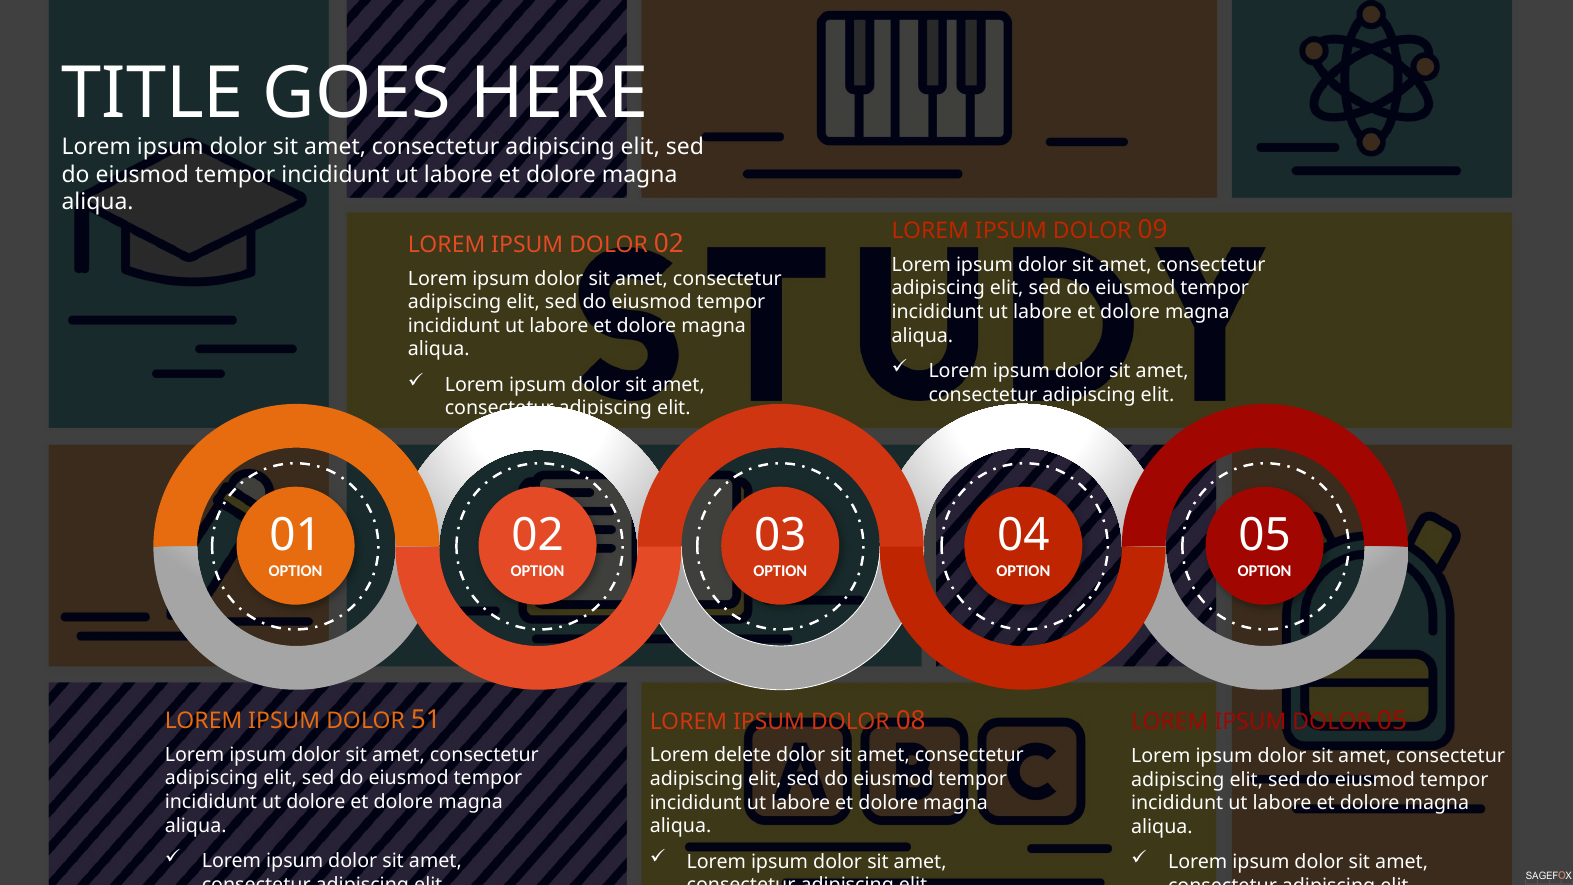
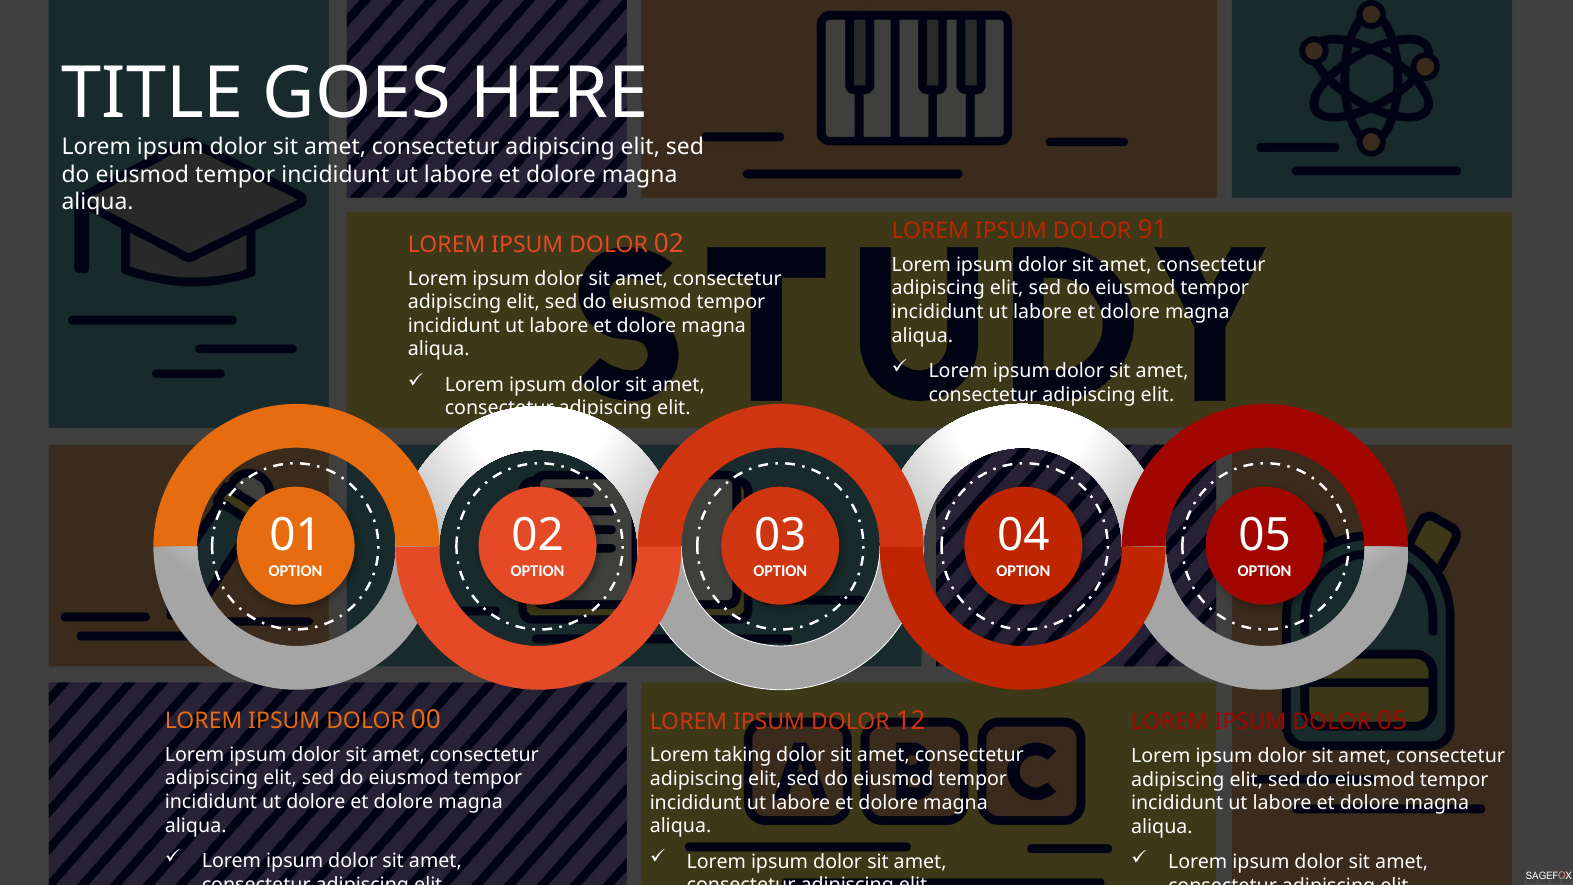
09: 09 -> 91
51: 51 -> 00
08: 08 -> 12
delete: delete -> taking
